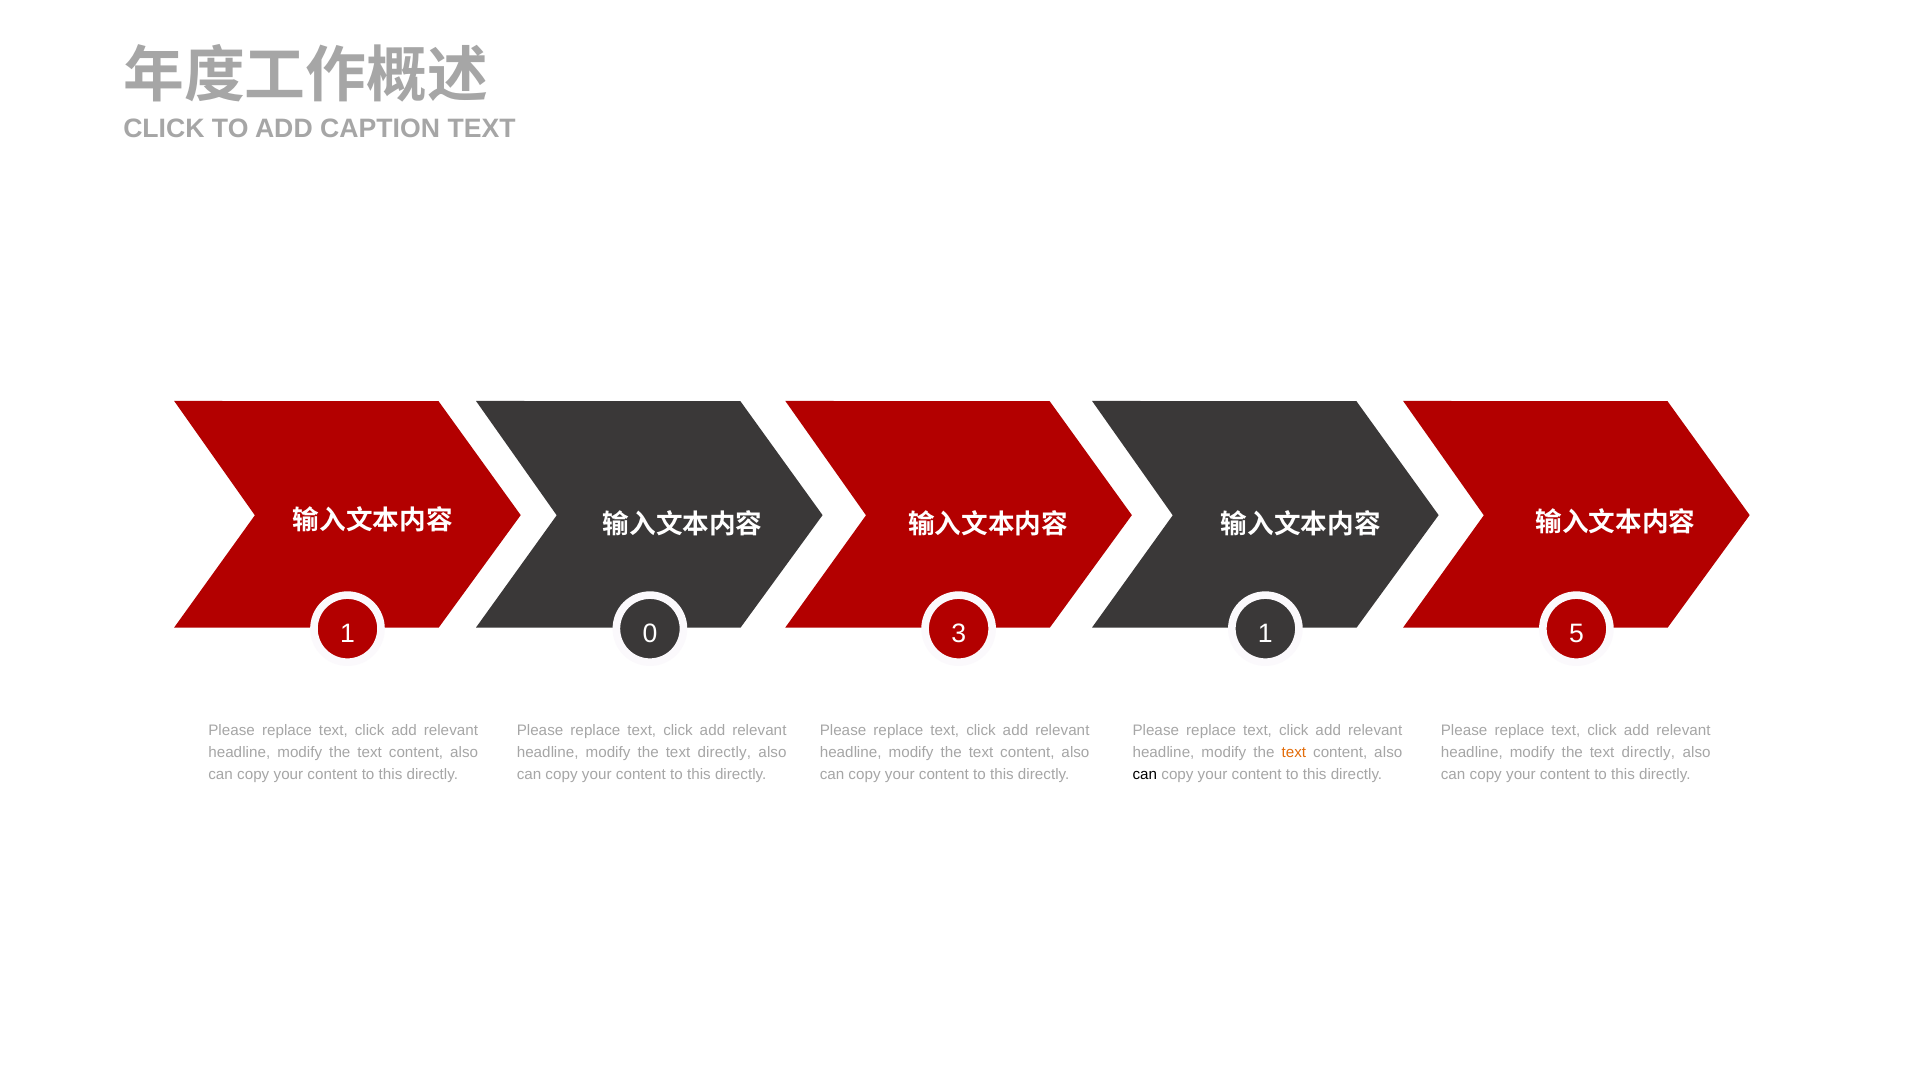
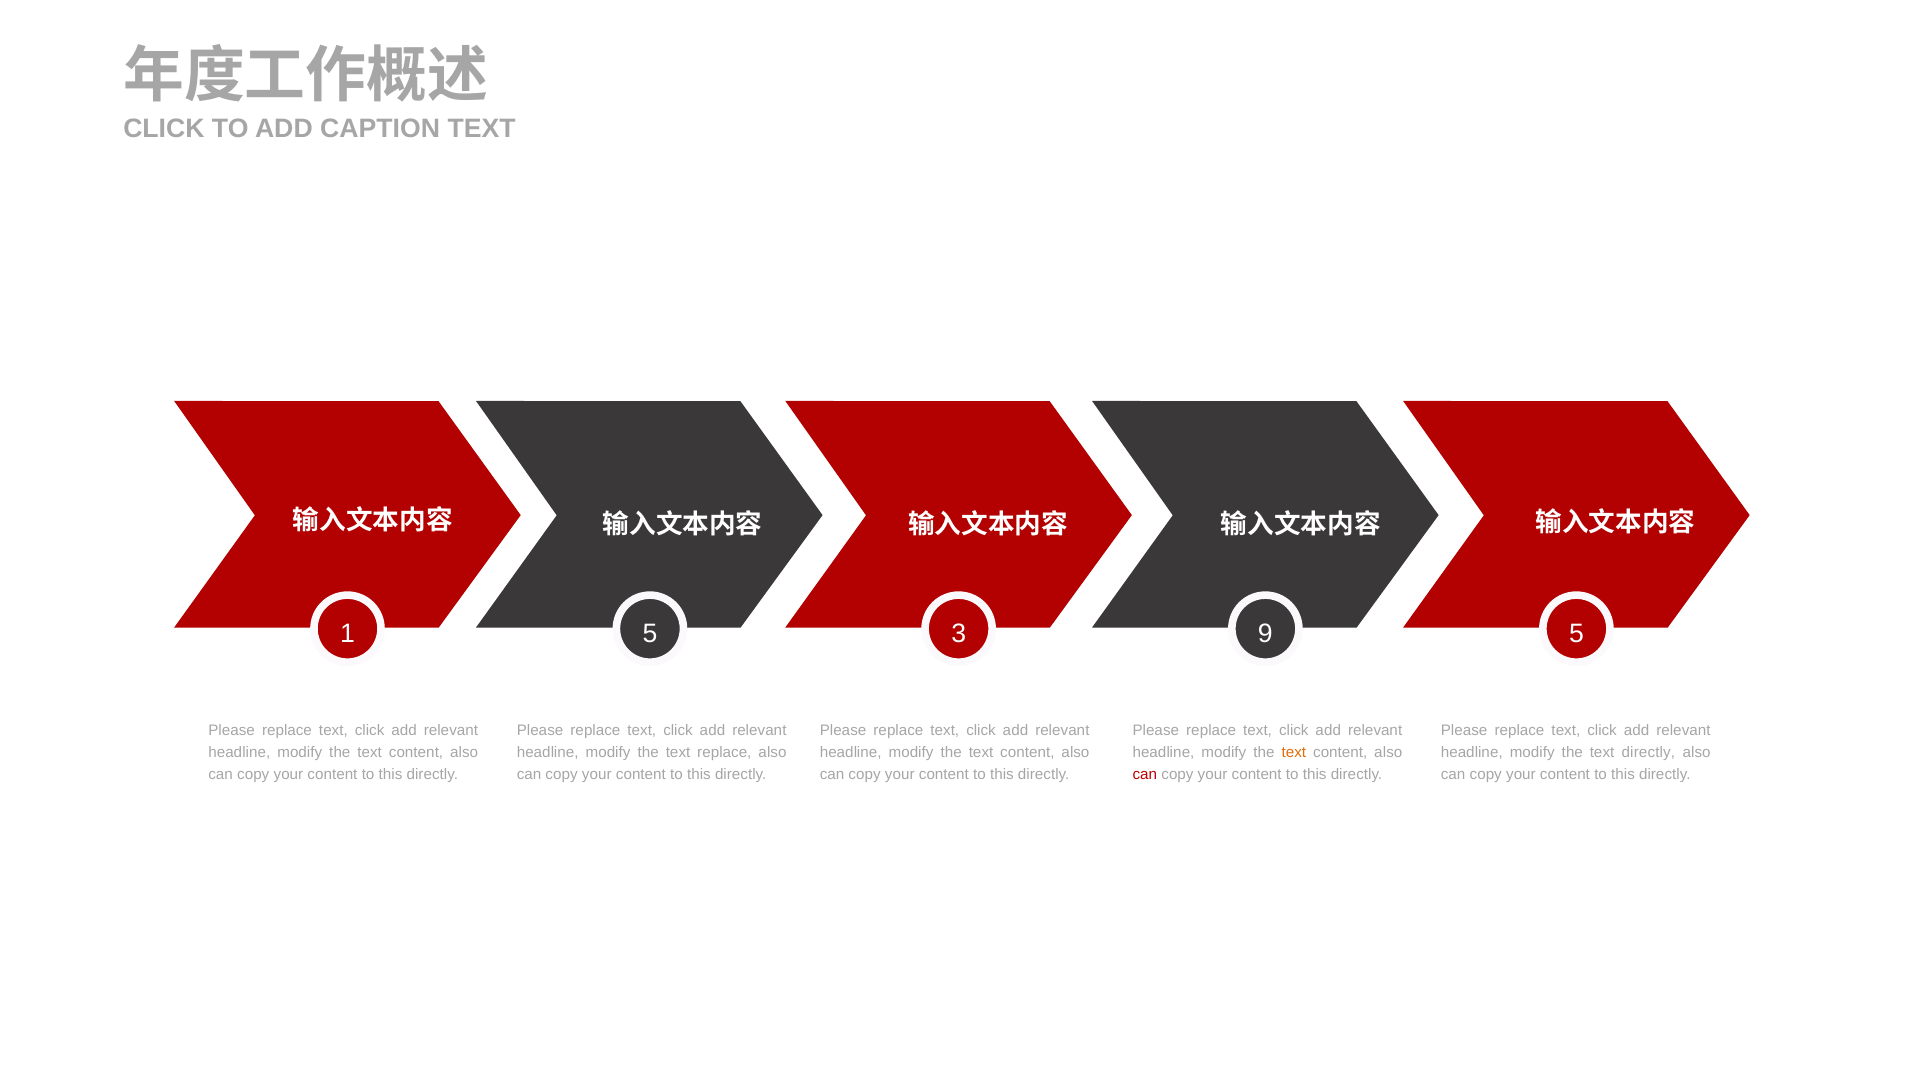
1 0: 0 -> 5
3 1: 1 -> 9
directly at (724, 753): directly -> replace
can at (1145, 775) colour: black -> red
